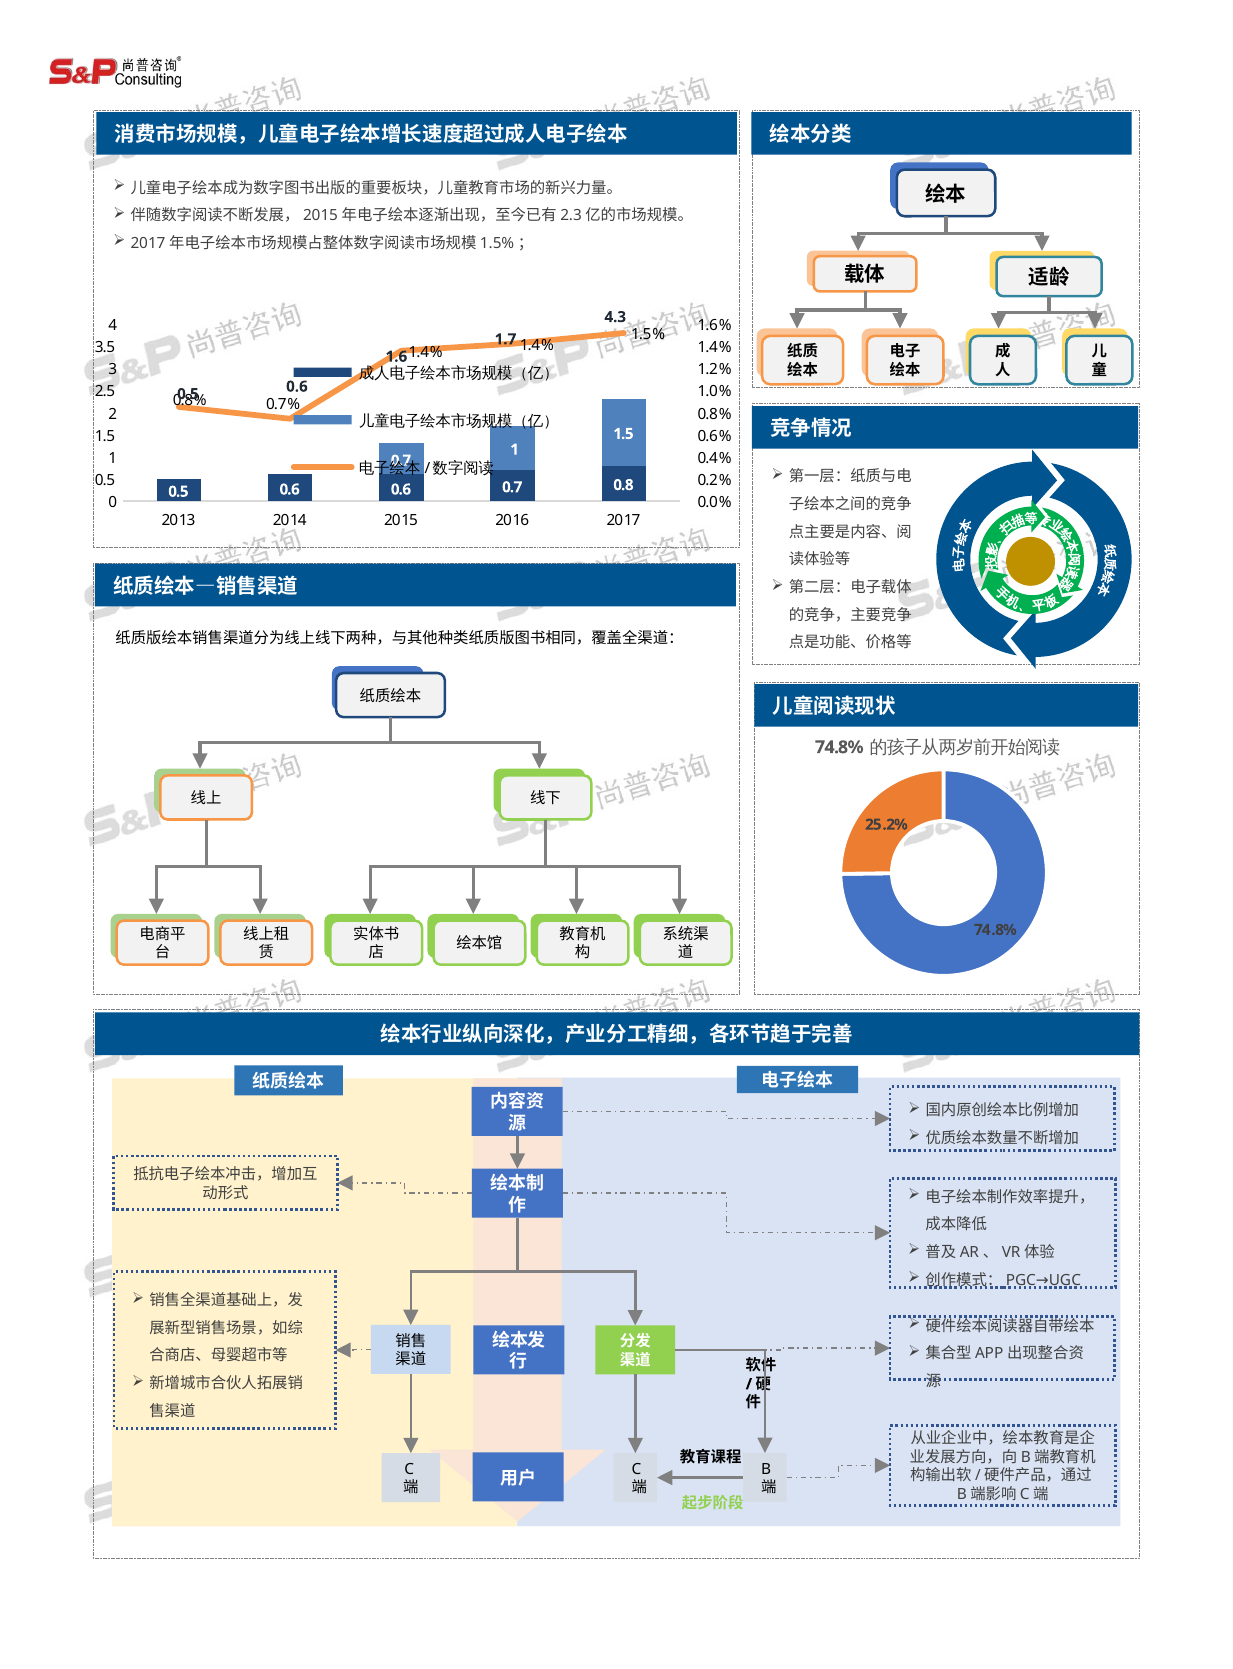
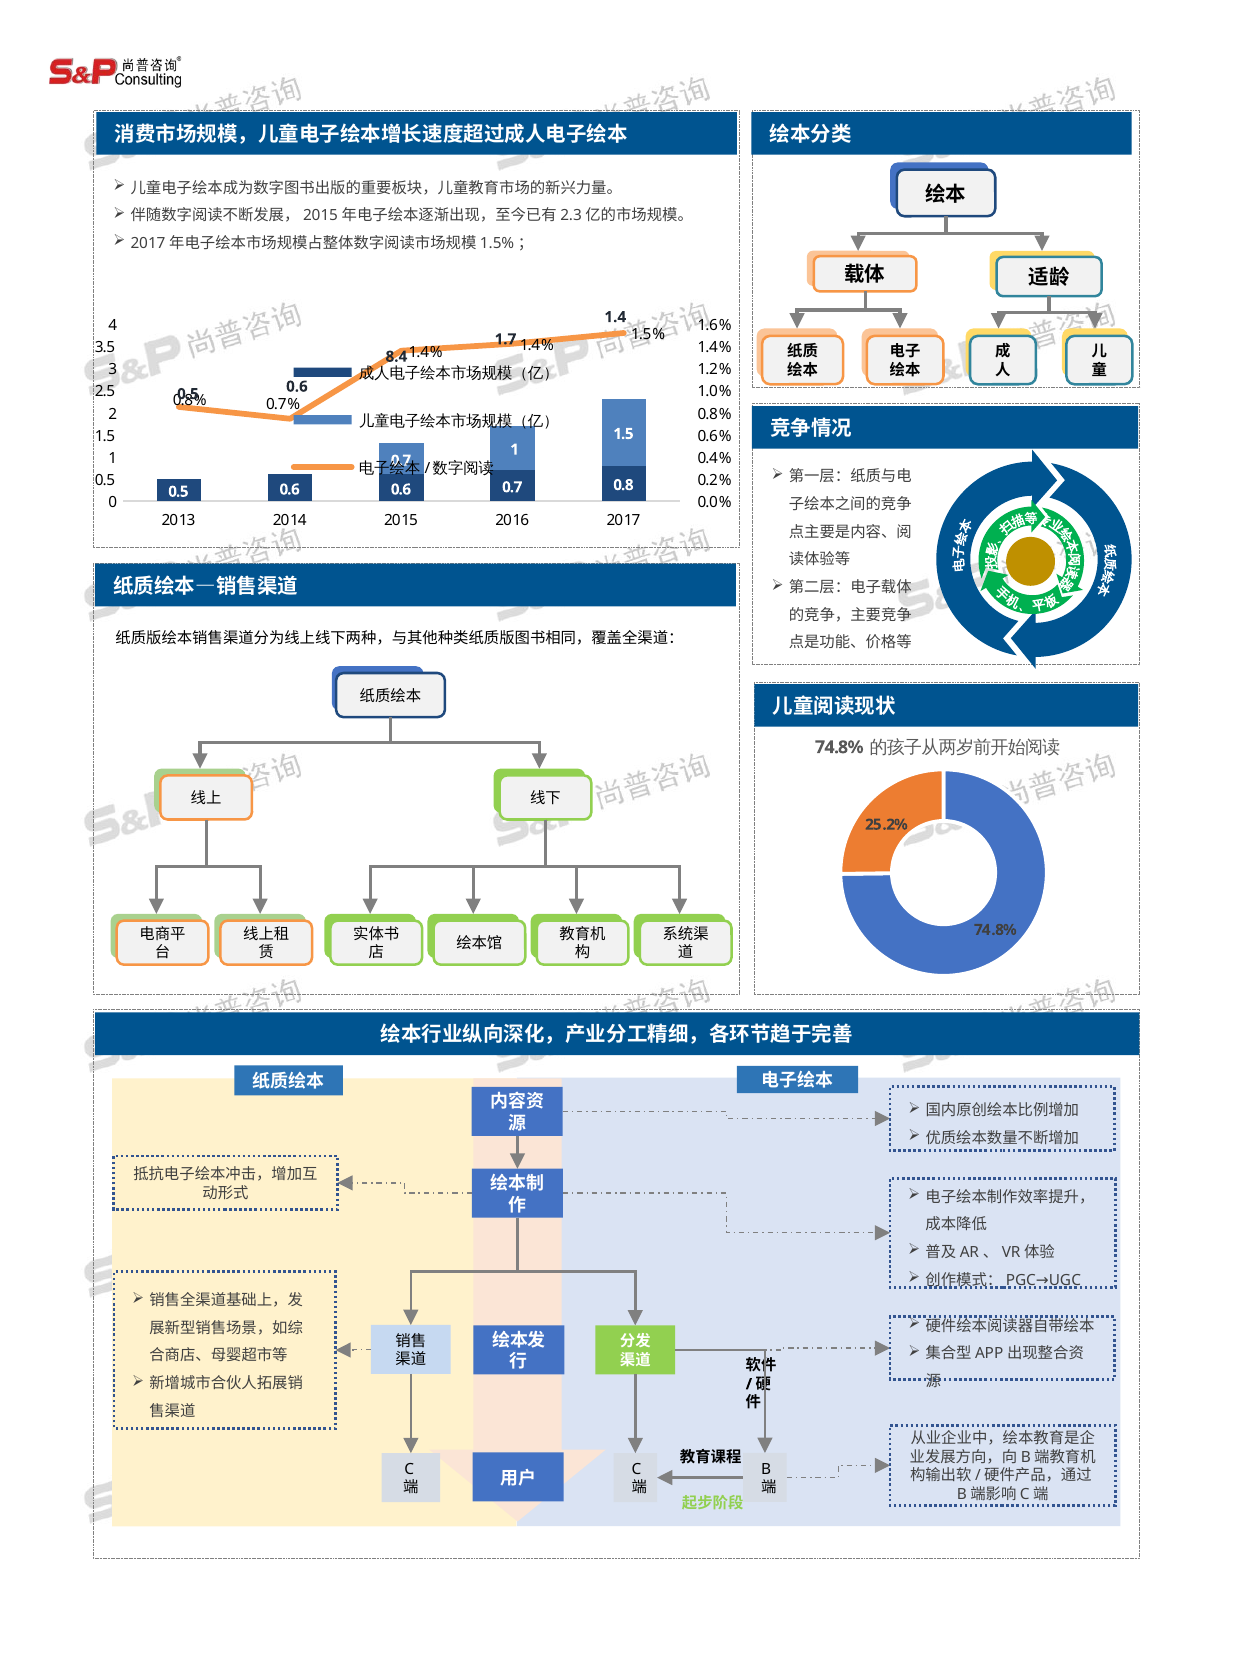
4.3: 4.3 -> 1.4
1.6: 1.6 -> 8.4
